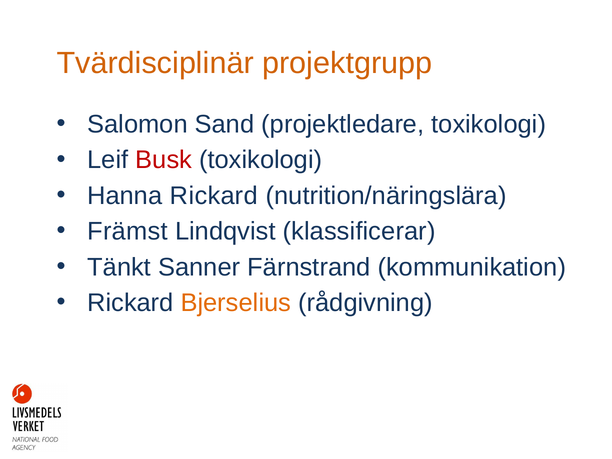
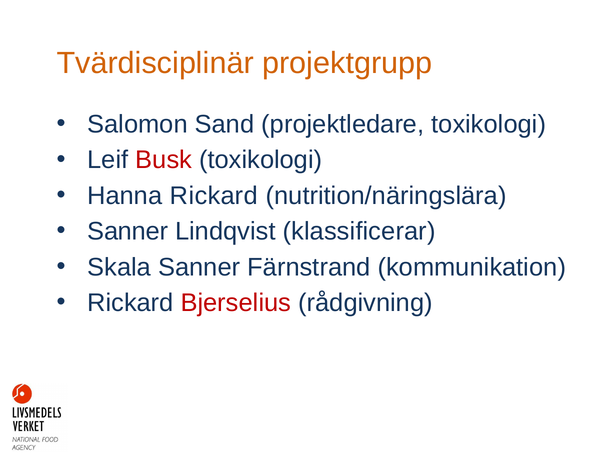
Främst at (128, 231): Främst -> Sanner
Tänkt: Tänkt -> Skala
Bjerselius colour: orange -> red
